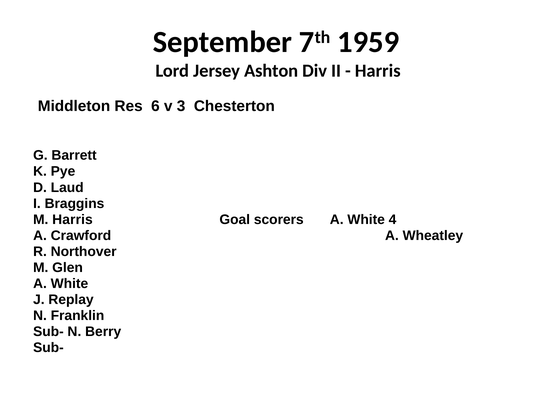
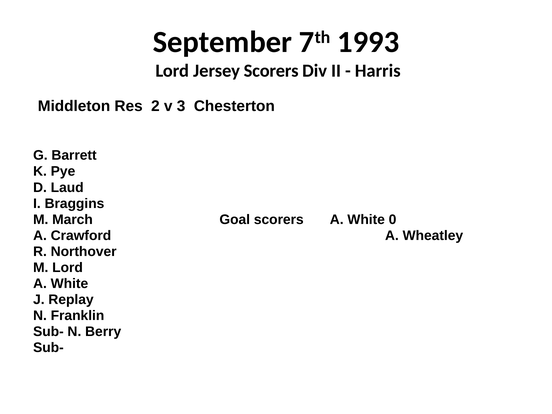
1959: 1959 -> 1993
Jersey Ashton: Ashton -> Scorers
6: 6 -> 2
M Harris: Harris -> March
4: 4 -> 0
M Glen: Glen -> Lord
